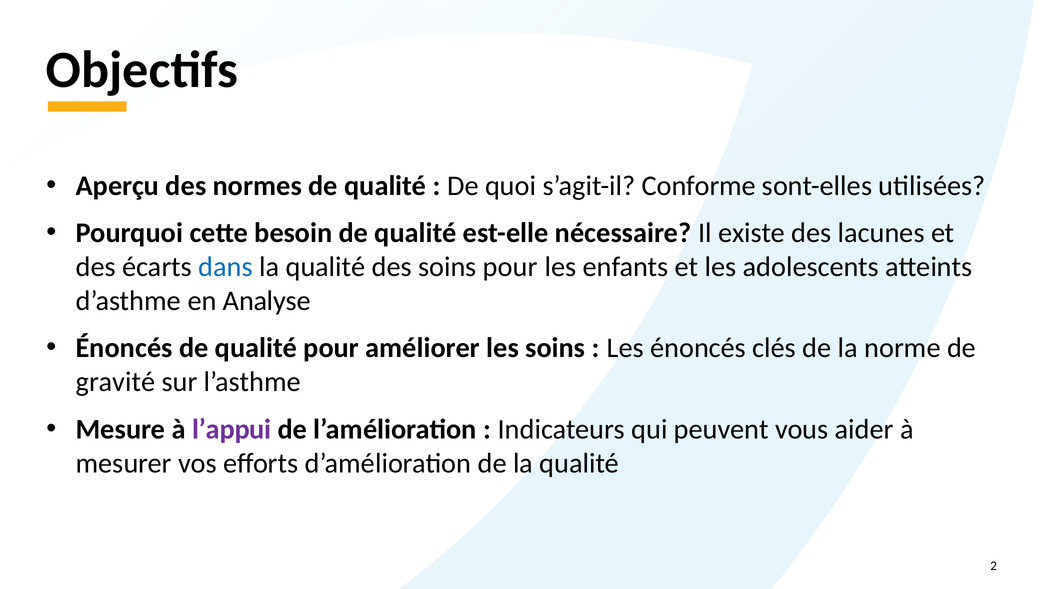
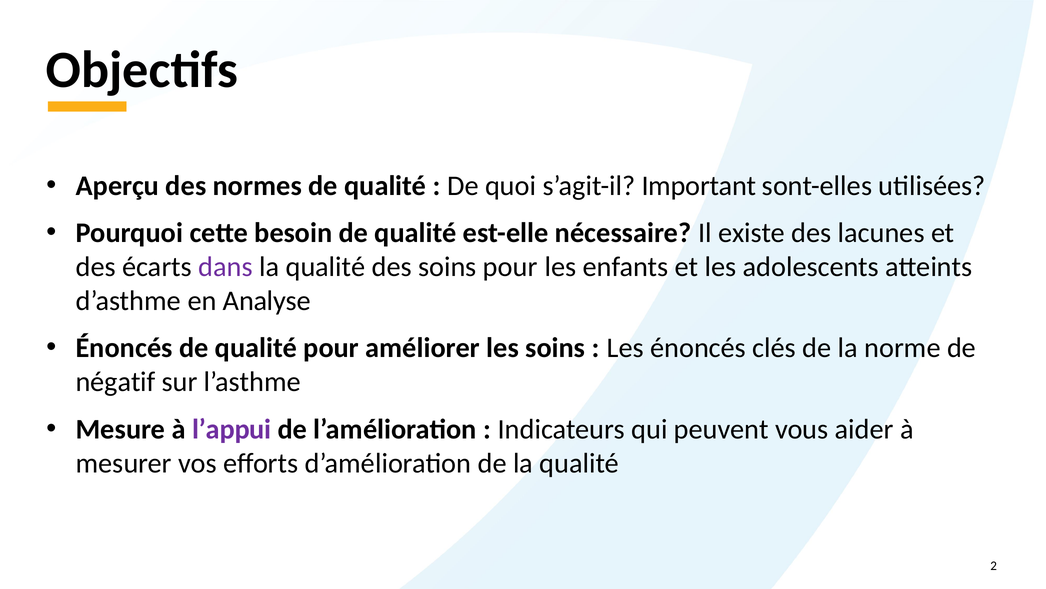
Conforme: Conforme -> Important
dans colour: blue -> purple
gravité: gravité -> négatif
